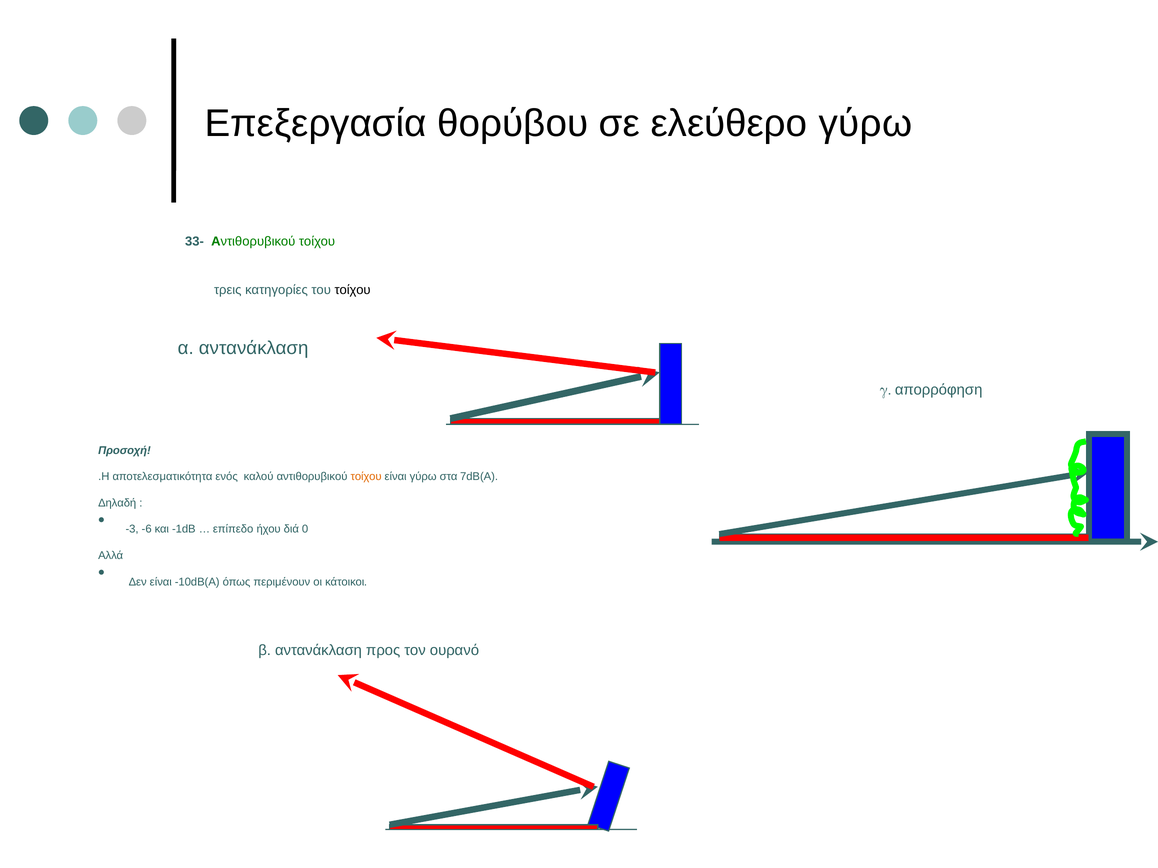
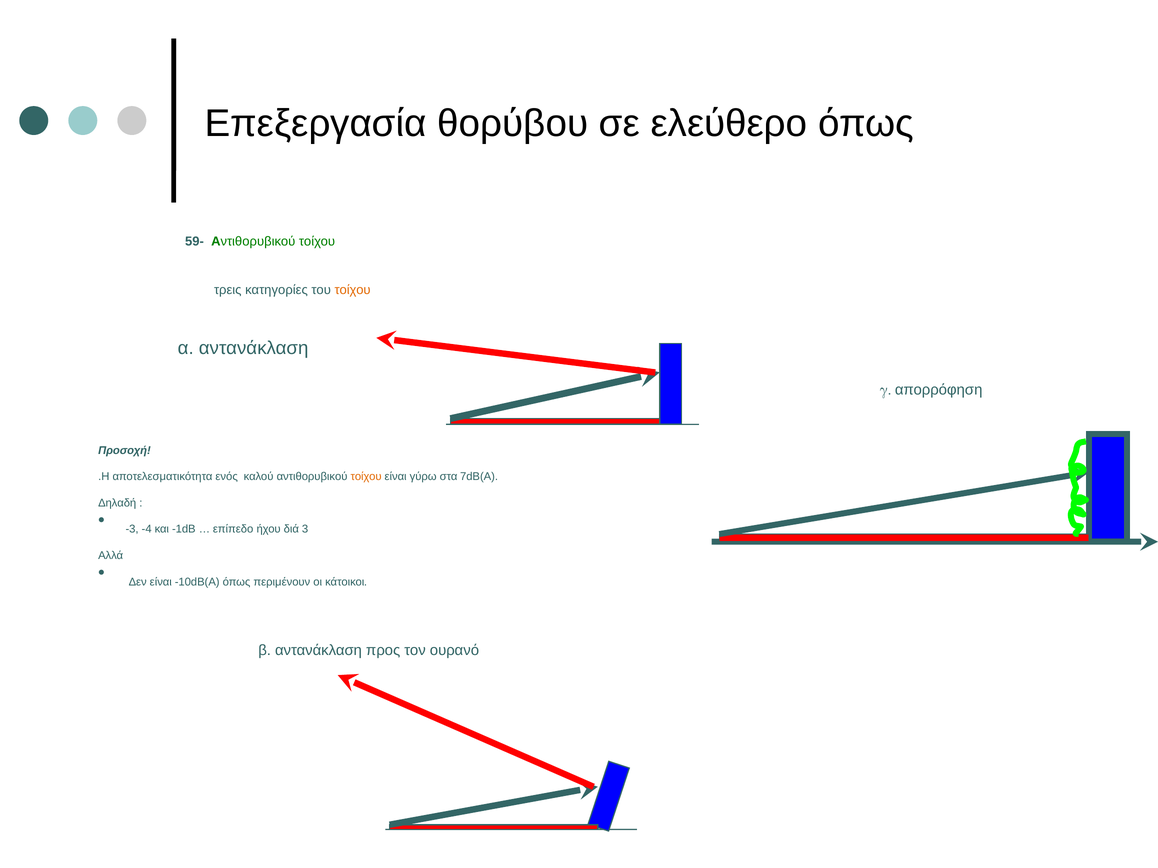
ελεύθερο γύρω: γύρω -> όπως
33-: 33- -> 59-
τοίχου at (353, 290) colour: black -> orange
-6: -6 -> -4
0: 0 -> 3
